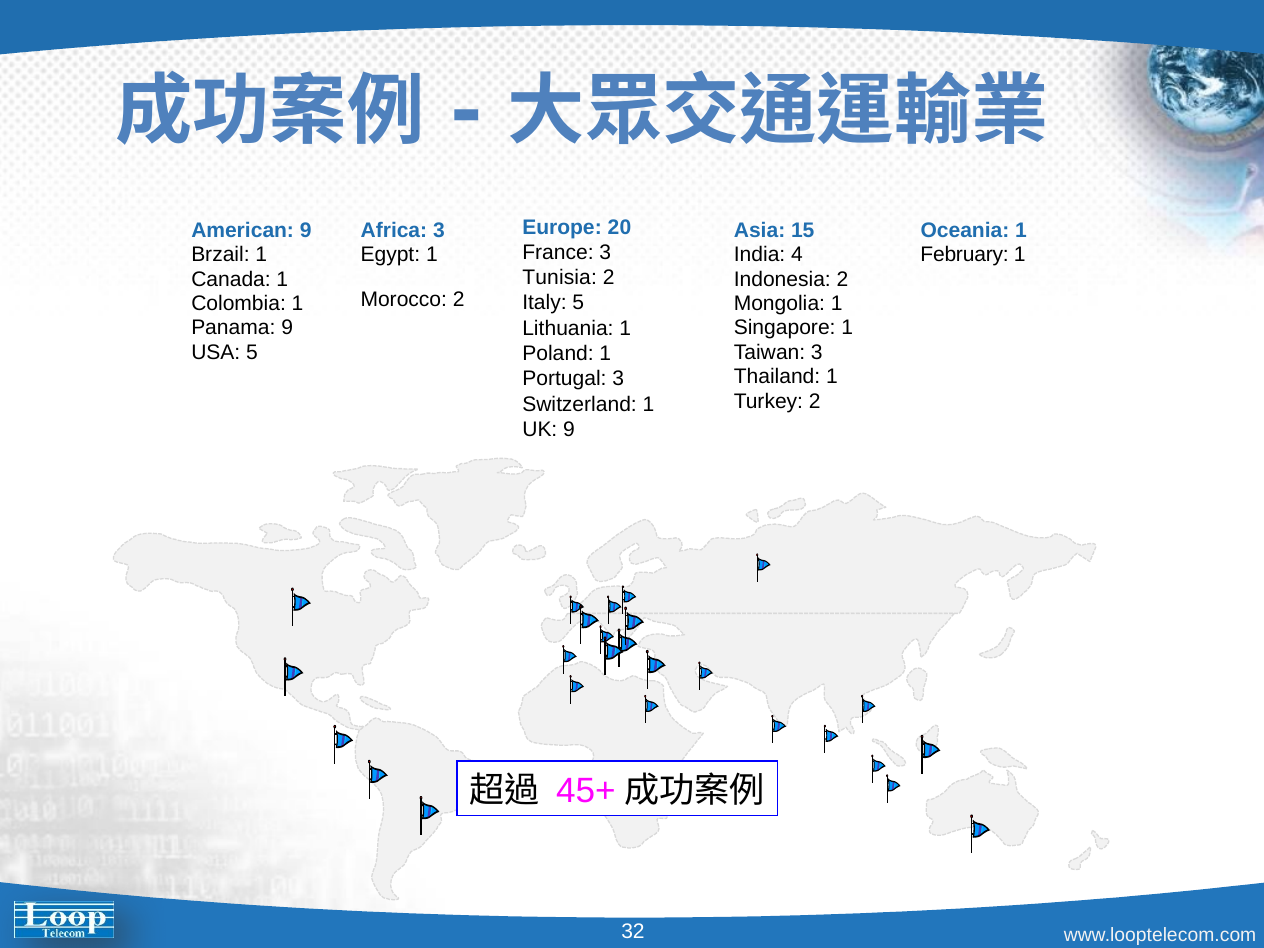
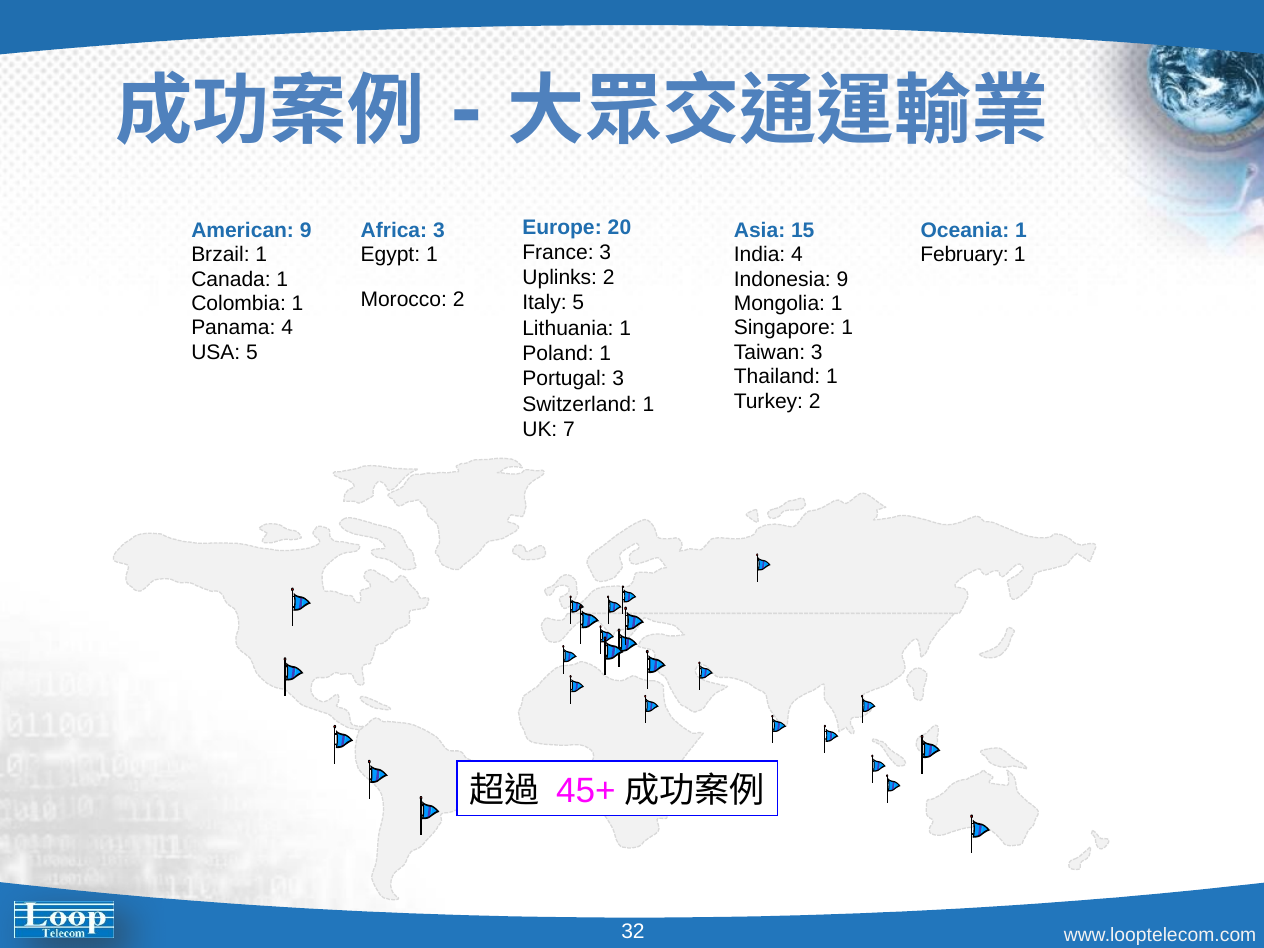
Tunisia: Tunisia -> Uplinks
Indonesia 2: 2 -> 9
Panama 9: 9 -> 4
UK 9: 9 -> 7
